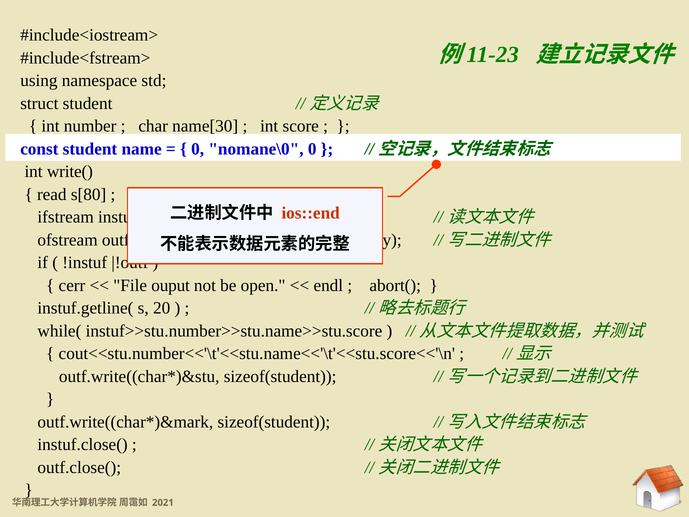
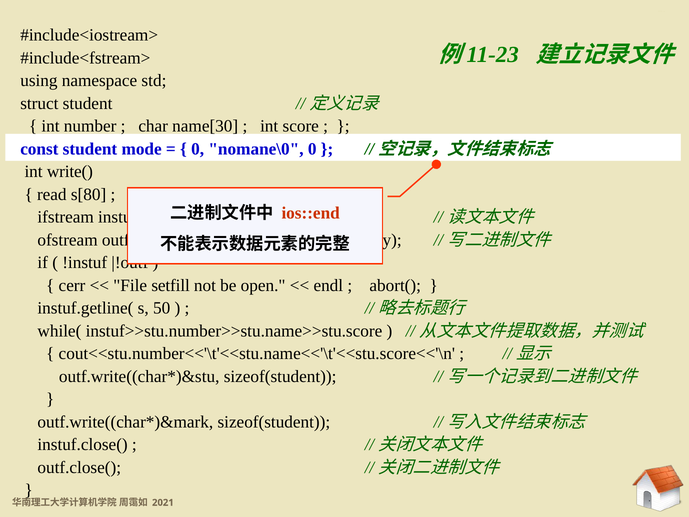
name: name -> mode
ouput: ouput -> setfill
20: 20 -> 50
